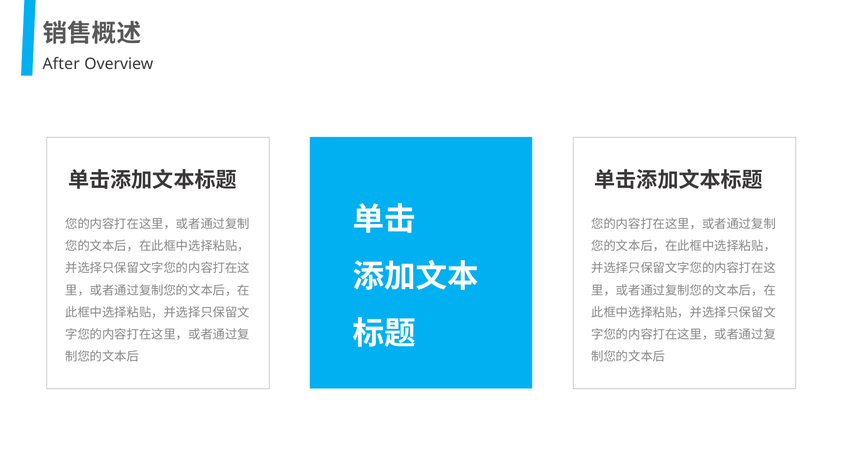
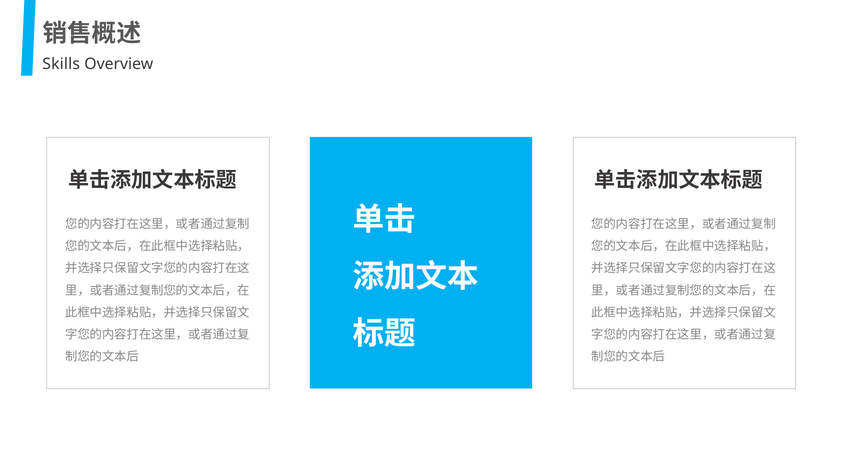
After: After -> Skills
